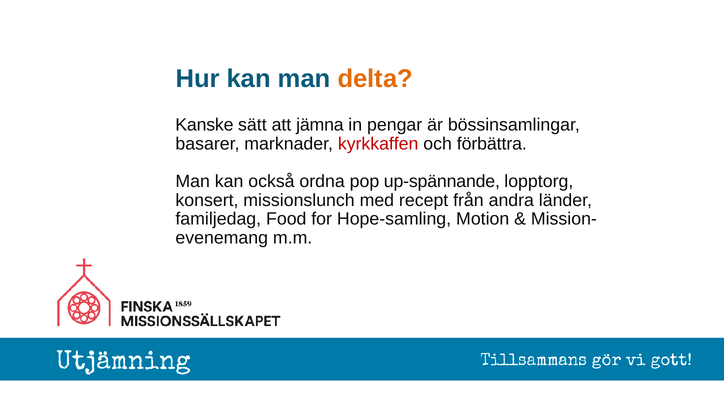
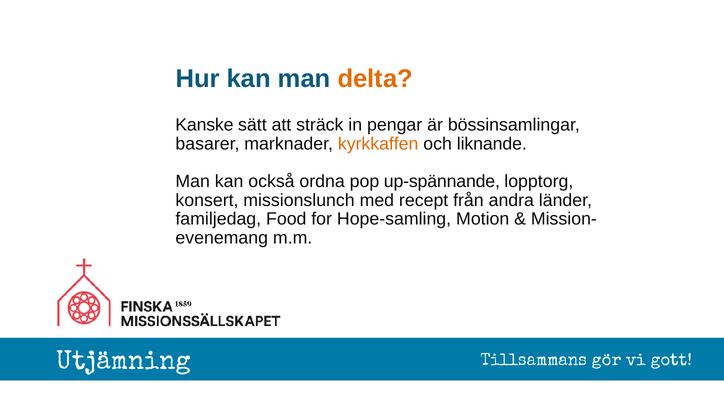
jämna: jämna -> sträck
kyrkkaffen colour: red -> orange
förbättra: förbättra -> liknande
